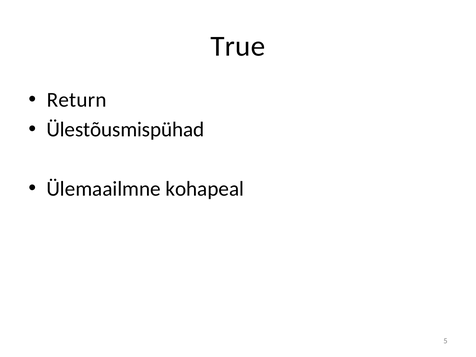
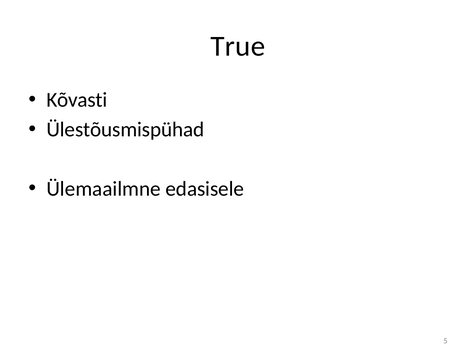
Return: Return -> Kõvasti
kohapeal: kohapeal -> edasisele
